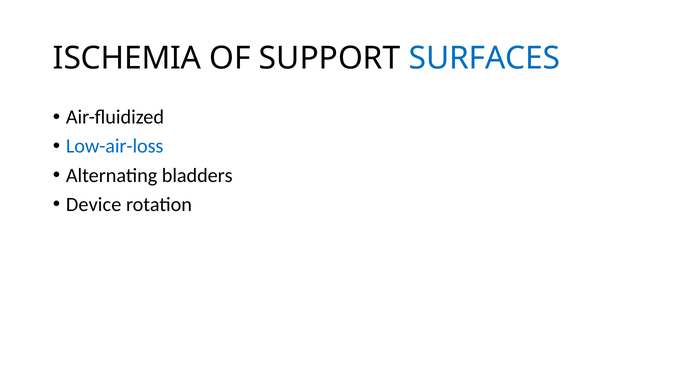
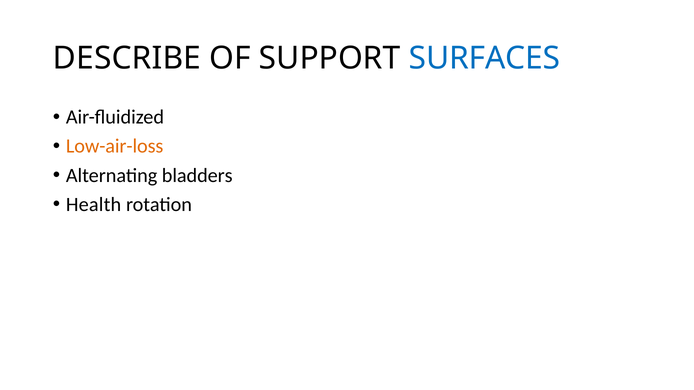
ISCHEMIA: ISCHEMIA -> DESCRIBE
Low-air-loss colour: blue -> orange
Device: Device -> Health
